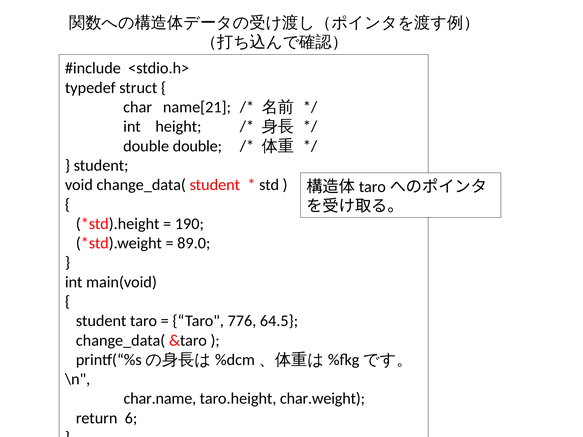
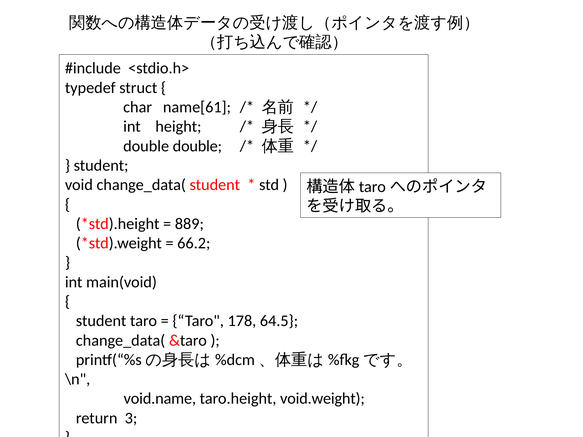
name[21: name[21 -> name[61
190: 190 -> 889
89.0: 89.0 -> 66.2
776: 776 -> 178
char.name: char.name -> void.name
char.weight: char.weight -> void.weight
6: 6 -> 3
